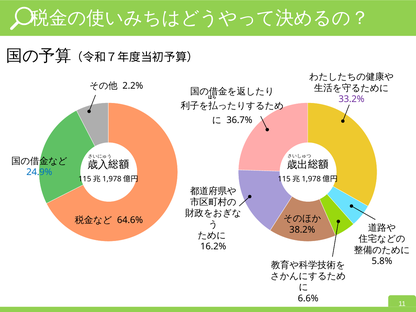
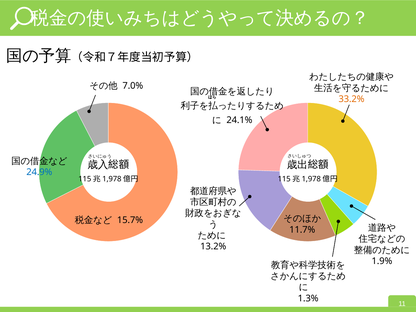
2.2%: 2.2% -> 7.0%
33.2% colour: purple -> orange
36.7%: 36.7% -> 24.1%
64.6%: 64.6% -> 15.7%
38.2%: 38.2% -> 11.7%
16.2%: 16.2% -> 13.2%
5.8%: 5.8% -> 1.9%
6.6%: 6.6% -> 1.3%
